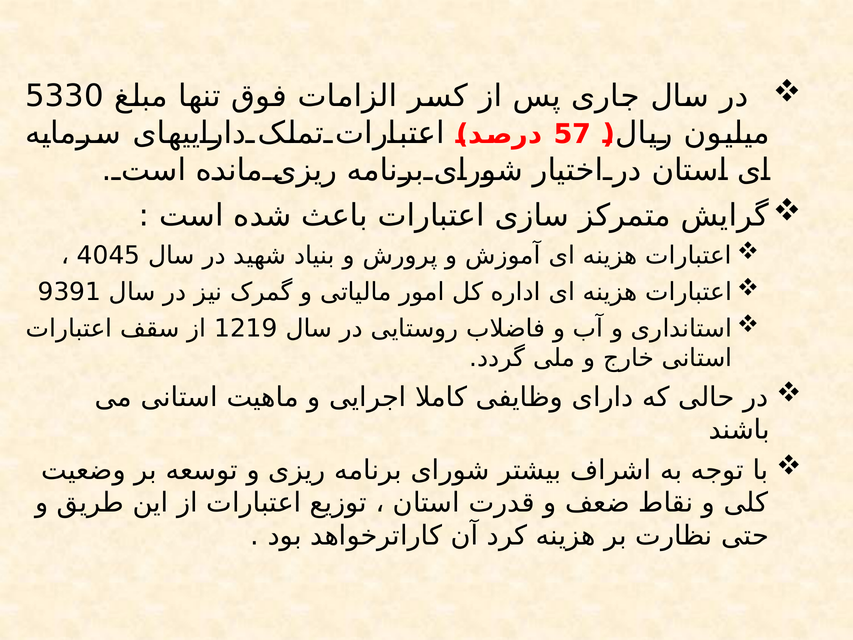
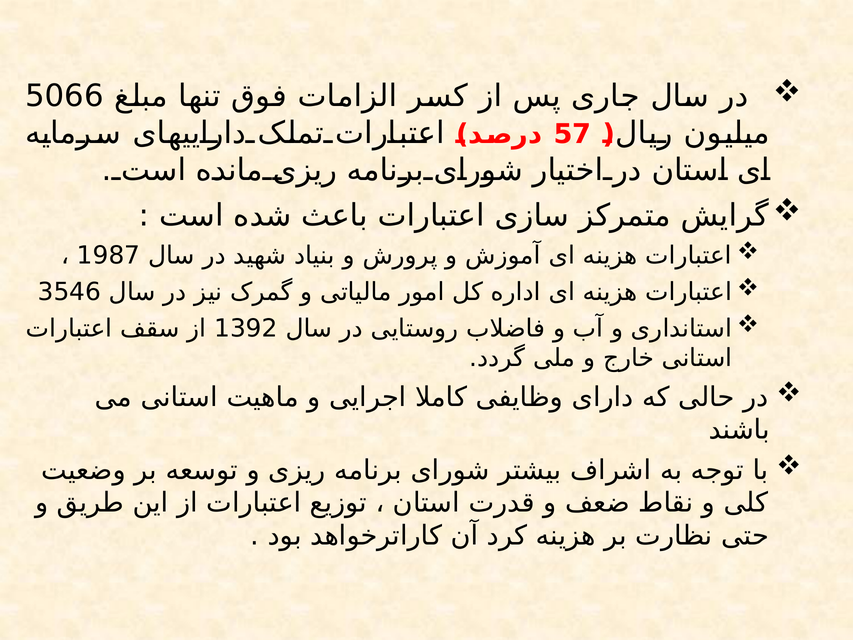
5330: 5330 -> 5066
4045: 4045 -> 1987
9391: 9391 -> 3546
1219: 1219 -> 1392
